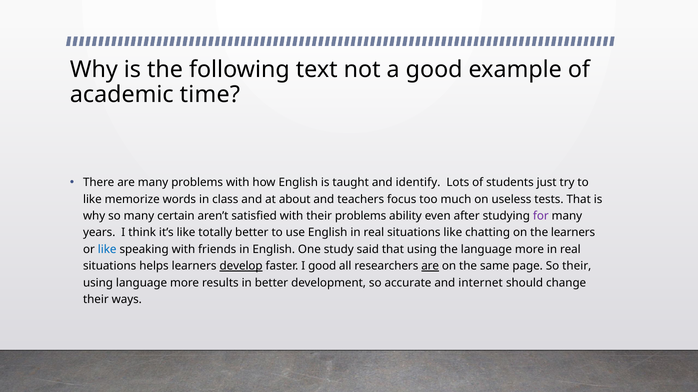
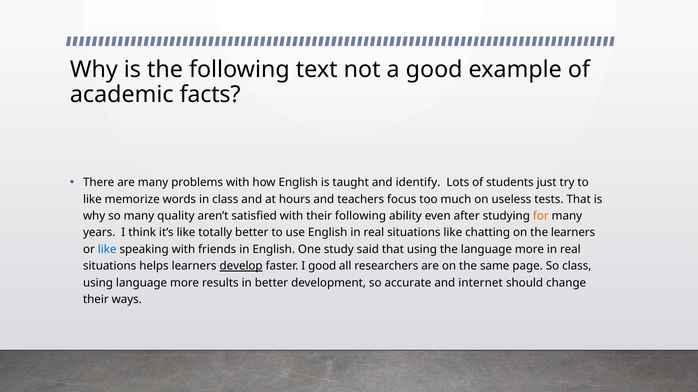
time: time -> facts
about: about -> hours
certain: certain -> quality
their problems: problems -> following
for colour: purple -> orange
are at (430, 266) underline: present -> none
So their: their -> class
